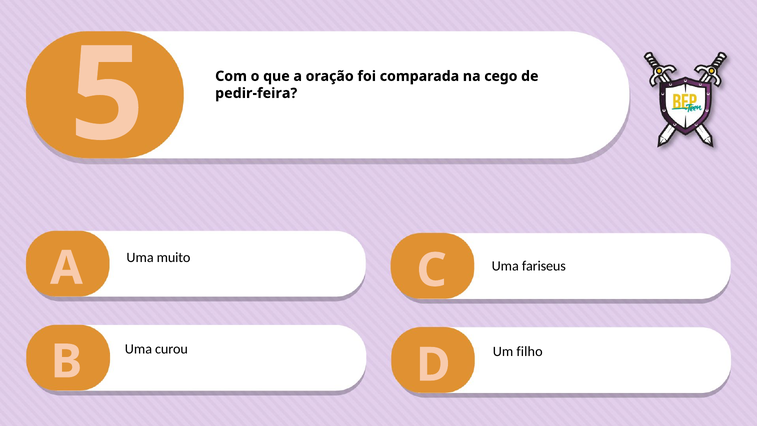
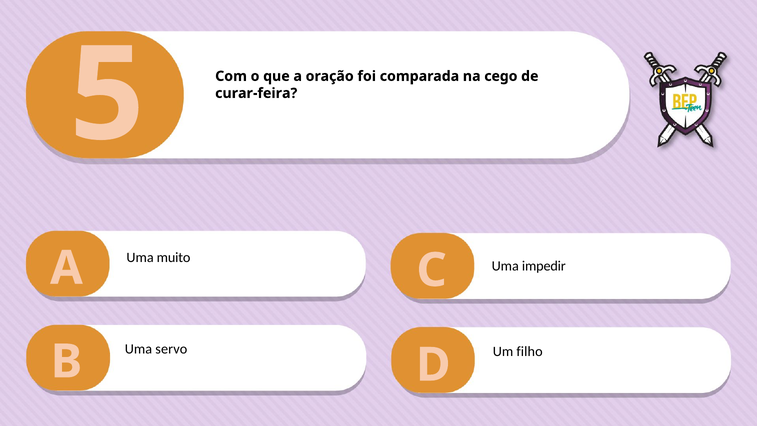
pedir-feira: pedir-feira -> curar-feira
fariseus: fariseus -> impedir
curou: curou -> servo
